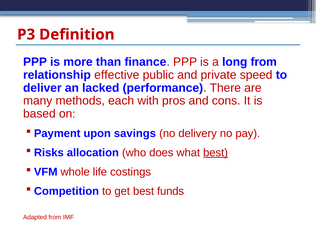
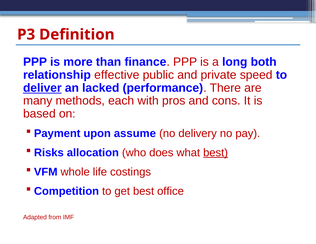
long from: from -> both
deliver underline: none -> present
savings: savings -> assume
funds: funds -> office
